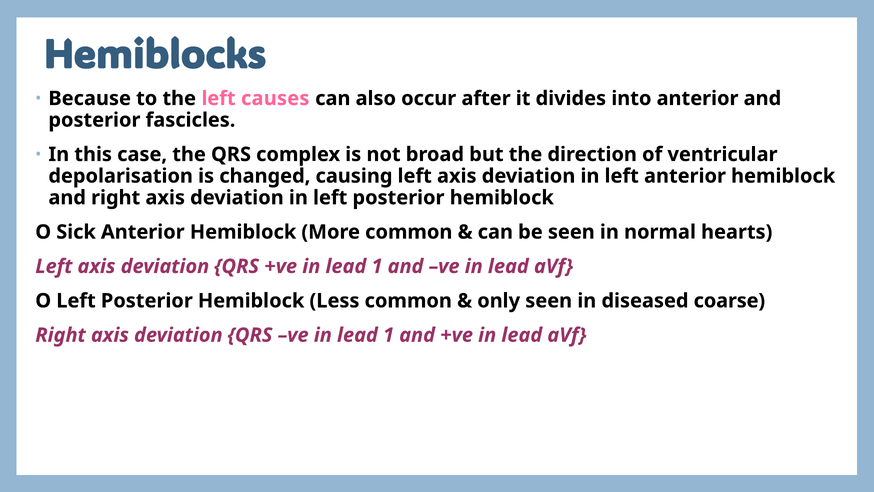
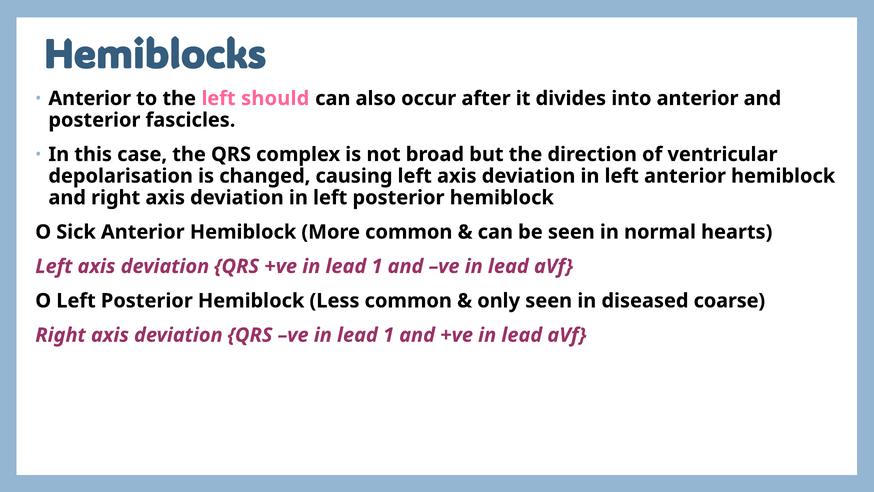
Because at (90, 98): Because -> Anterior
causes: causes -> should
